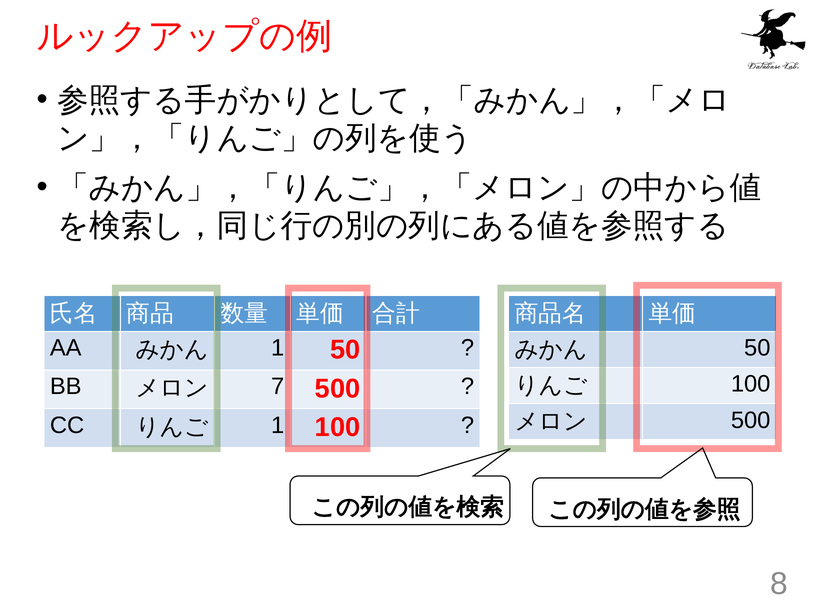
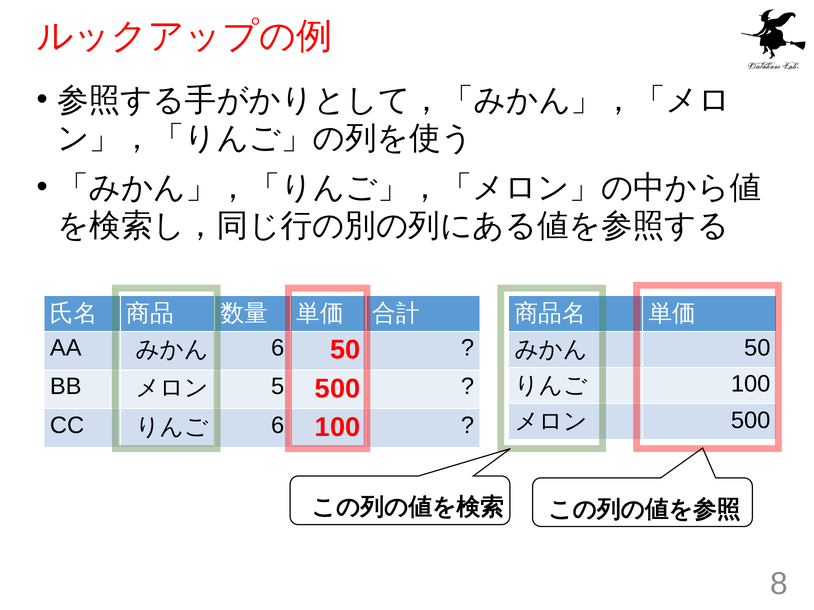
1 at (278, 348): 1 -> 6
7: 7 -> 5
1 at (278, 426): 1 -> 6
